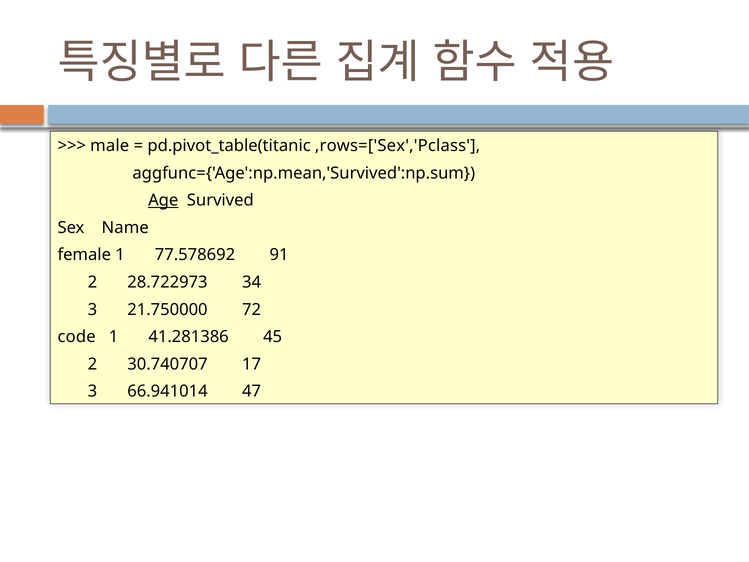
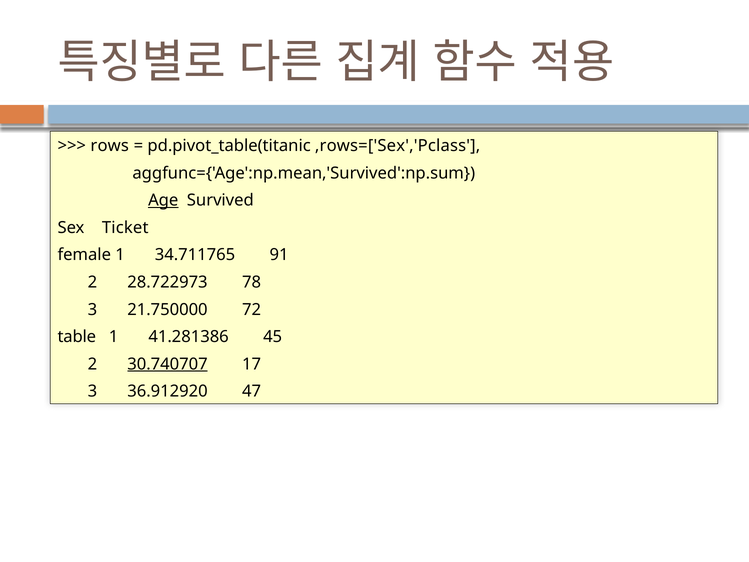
male: male -> rows
Name: Name -> Ticket
77.578692: 77.578692 -> 34.711765
34: 34 -> 78
code: code -> table
30.740707 underline: none -> present
66.941014: 66.941014 -> 36.912920
